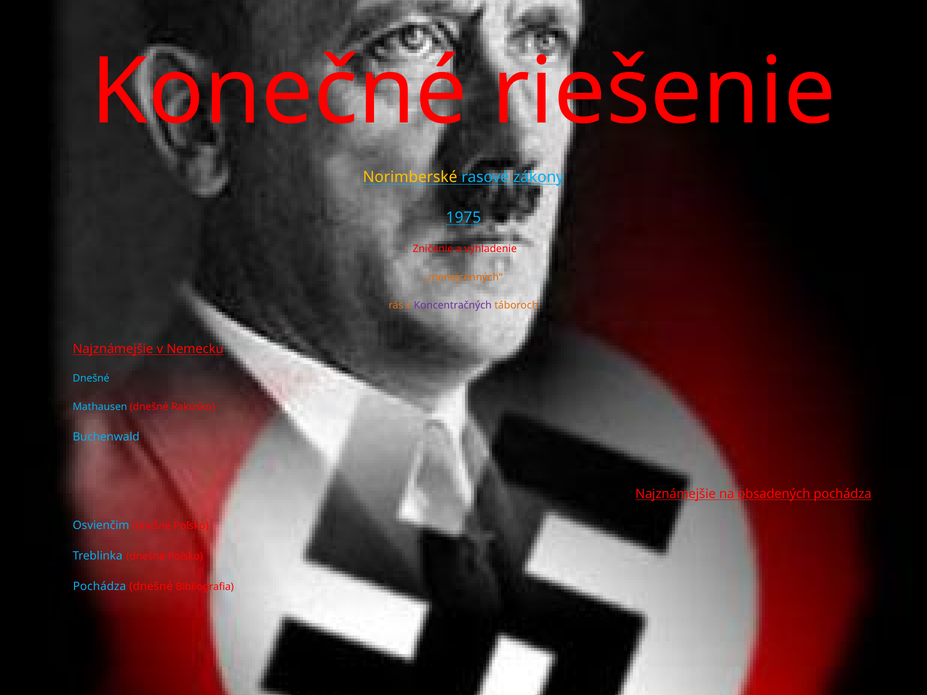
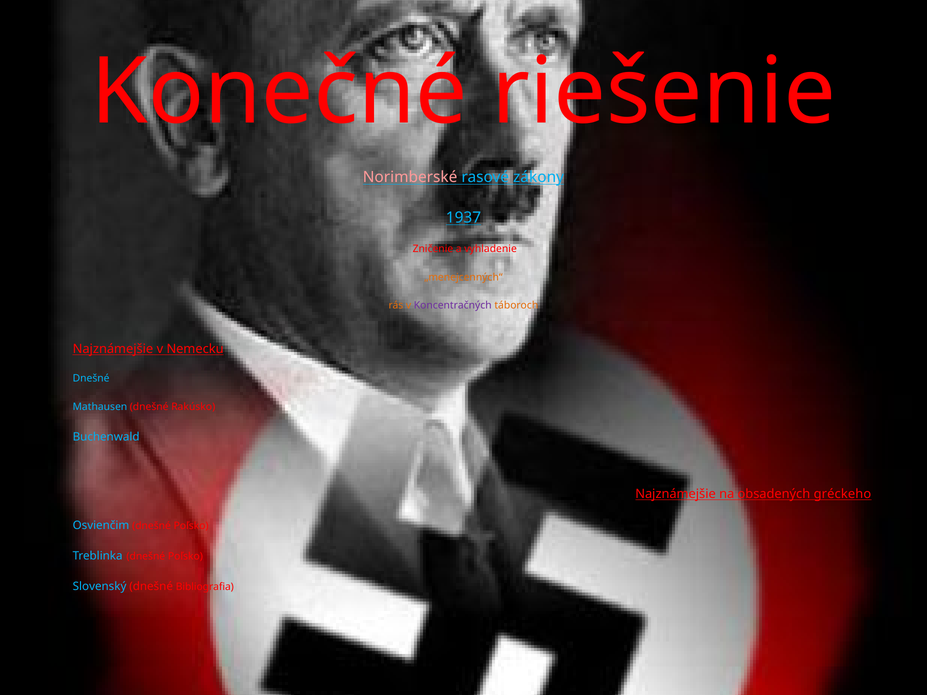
Norimberské colour: yellow -> pink
1975: 1975 -> 1937
obsadených pochádza: pochádza -> gréckeho
Pochádza at (100, 587): Pochádza -> Slovenský
